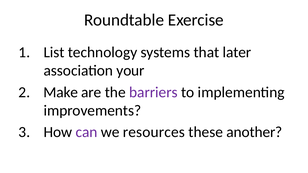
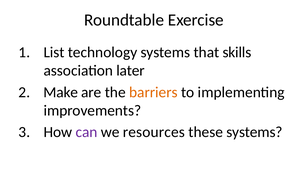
later: later -> skills
your: your -> later
barriers colour: purple -> orange
these another: another -> systems
